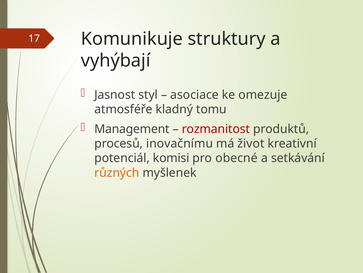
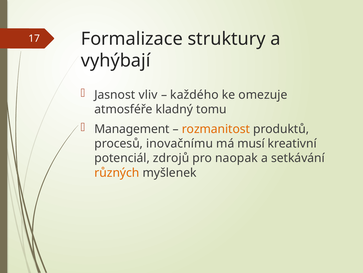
Komunikuje: Komunikuje -> Formalizace
styl: styl -> vliv
asociace: asociace -> každého
rozmanitost colour: red -> orange
život: život -> musí
komisi: komisi -> zdrojů
obecné: obecné -> naopak
